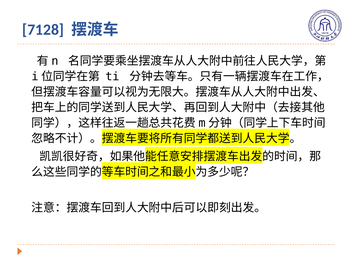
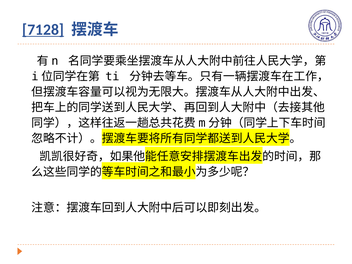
7128 underline: none -> present
